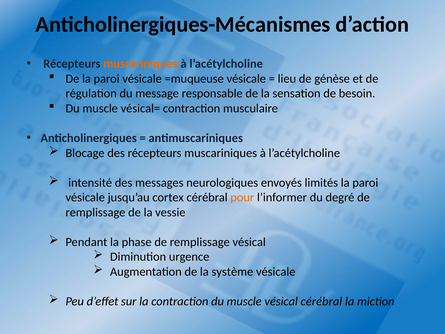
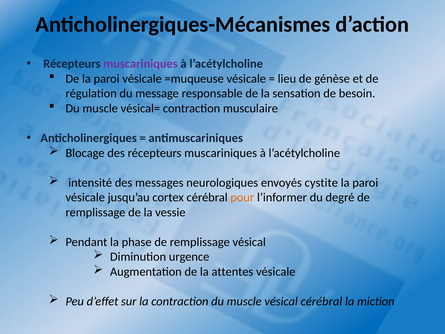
muscariniques at (140, 64) colour: orange -> purple
limités: limités -> cystite
système: système -> attentes
